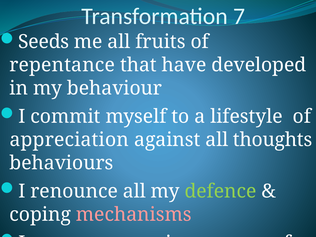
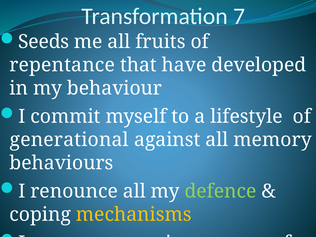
appreciation: appreciation -> generational
thoughts: thoughts -> memory
mechanisms colour: pink -> yellow
